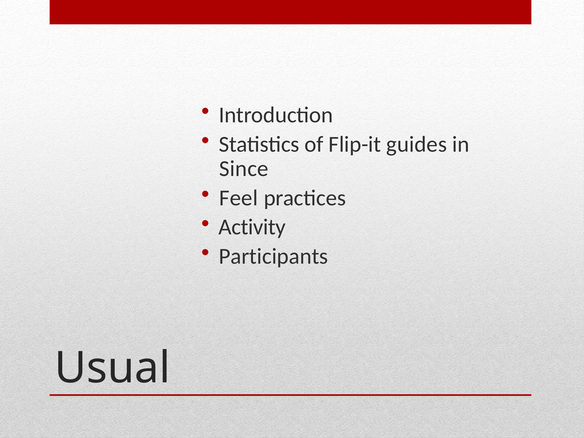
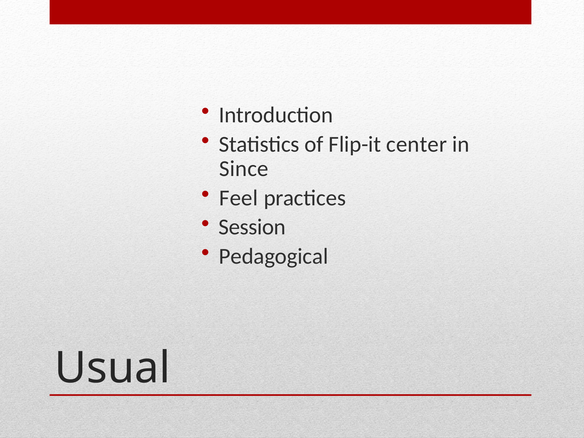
guides: guides -> center
Activity: Activity -> Session
Participants: Participants -> Pedagogical
